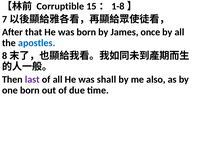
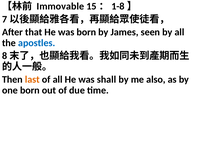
Corruptible: Corruptible -> Immovable
once: once -> seen
last colour: purple -> orange
